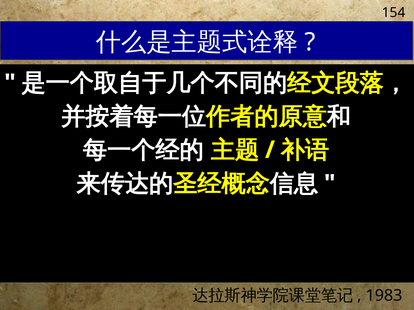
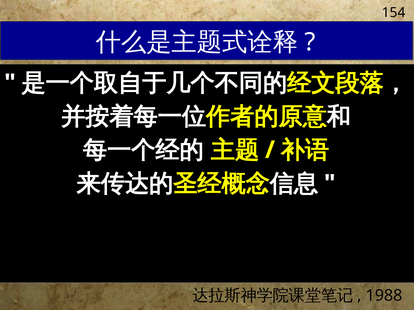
1983: 1983 -> 1988
